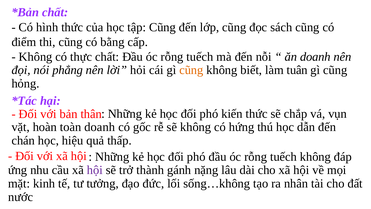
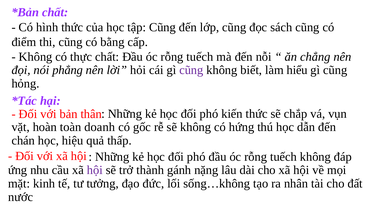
ăn doanh: doanh -> chẳng
cũng at (191, 70) colour: orange -> purple
tuân: tuân -> hiểu
